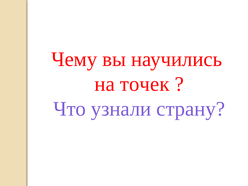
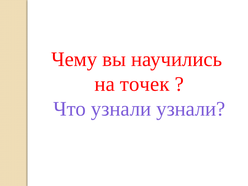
узнали страну: страну -> узнали
